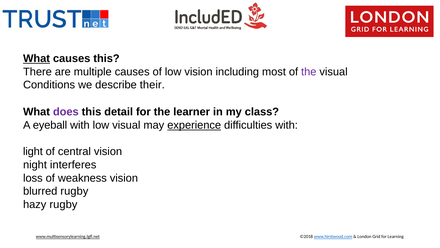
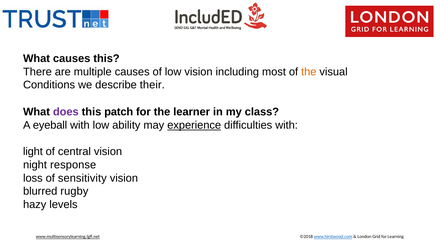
What at (37, 58) underline: present -> none
the at (309, 72) colour: purple -> orange
detail: detail -> patch
low visual: visual -> ability
interferes: interferes -> response
weakness: weakness -> sensitivity
hazy rugby: rugby -> levels
